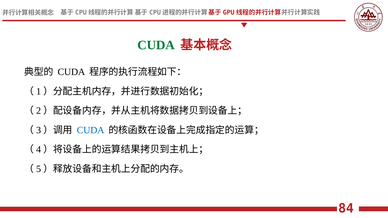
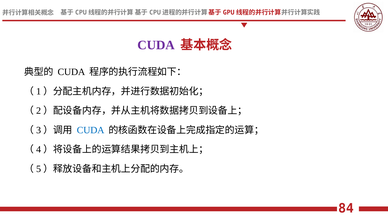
CUDA at (156, 45) colour: green -> purple
